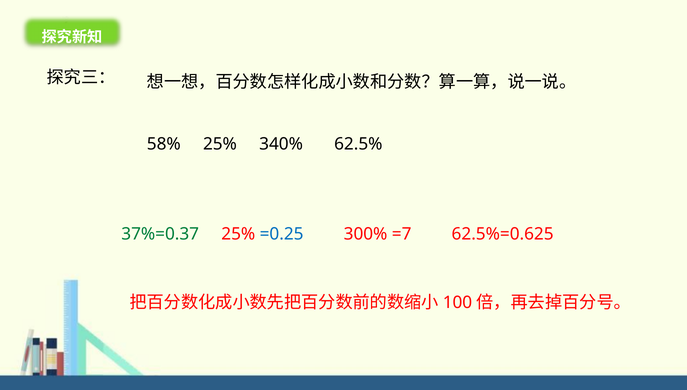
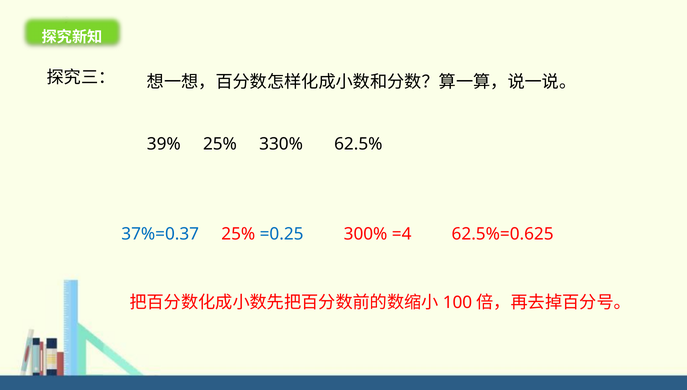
58%: 58% -> 39%
340%: 340% -> 330%
37%=0.37 colour: green -> blue
=7: =7 -> =4
